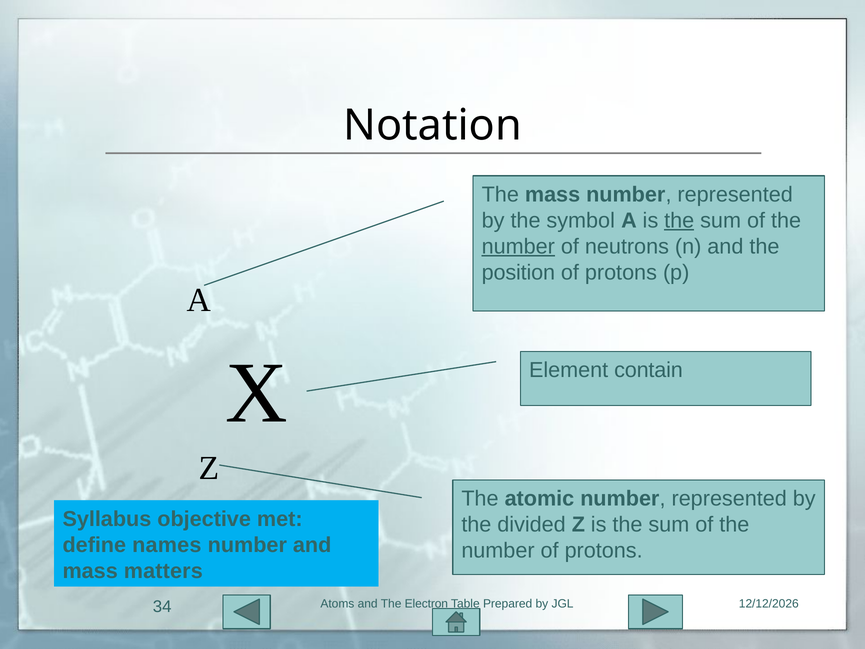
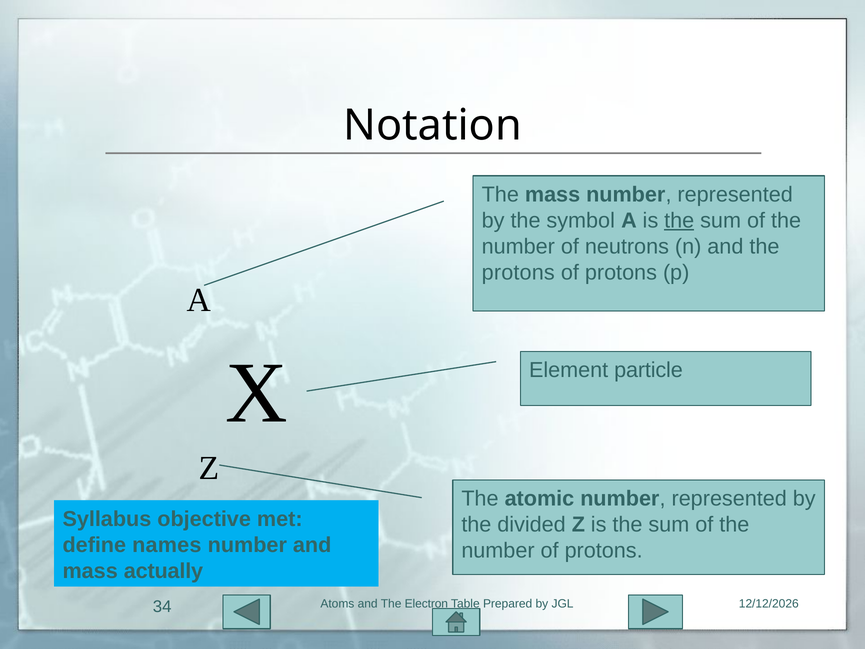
number at (518, 246) underline: present -> none
position at (518, 272): position -> protons
contain: contain -> particle
matters: matters -> actually
